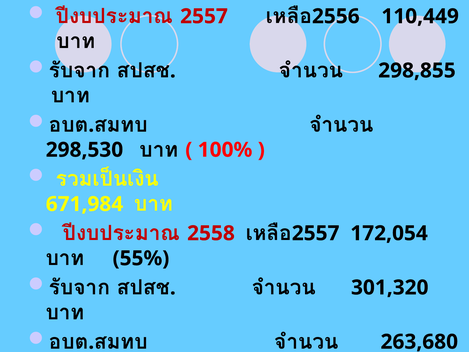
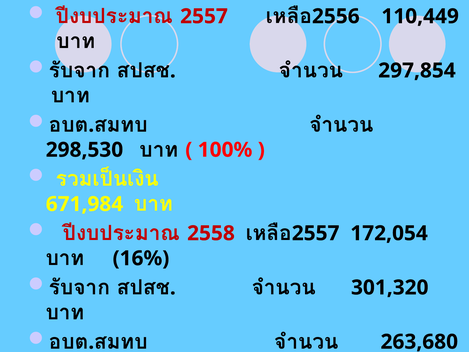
298,855: 298,855 -> 297,854
55%: 55% -> 16%
